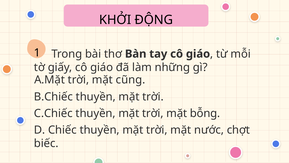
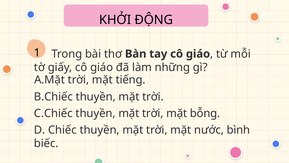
cũng: cũng -> tiếng
chợt: chợt -> bình
